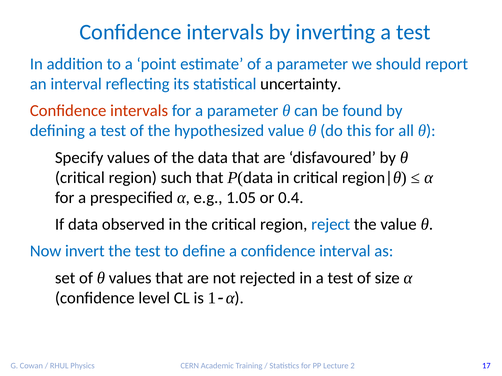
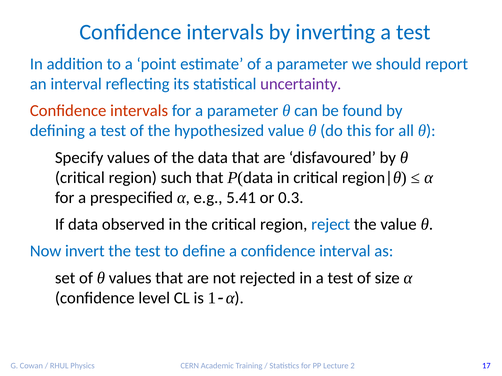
uncertainty colour: black -> purple
1.05: 1.05 -> 5.41
0.4: 0.4 -> 0.3
